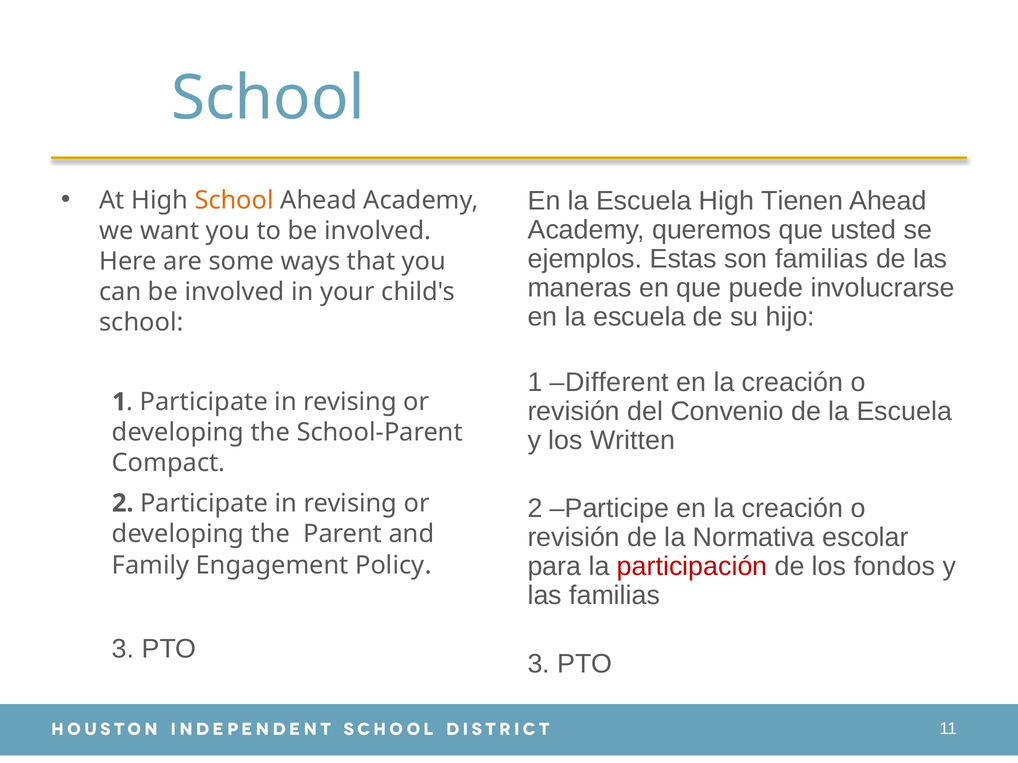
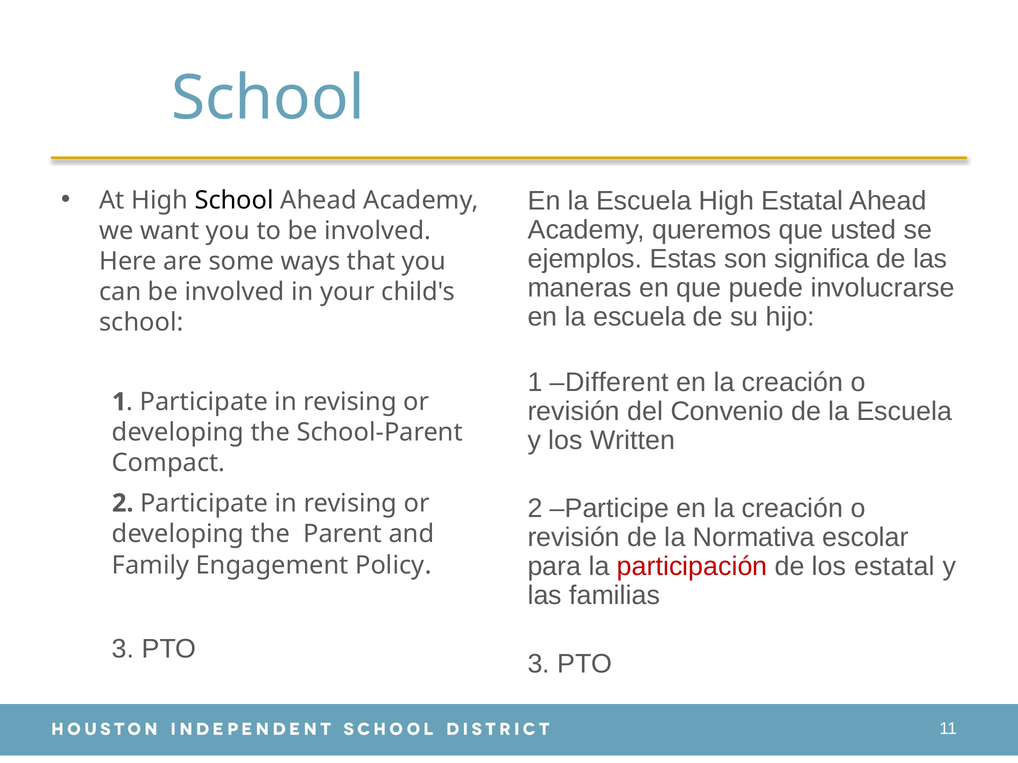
School at (234, 200) colour: orange -> black
High Tienen: Tienen -> Estatal
son familias: familias -> significa
los fondos: fondos -> estatal
